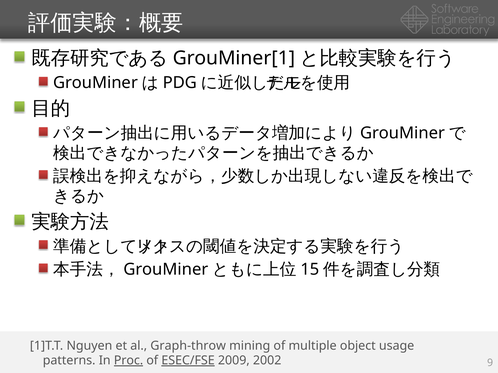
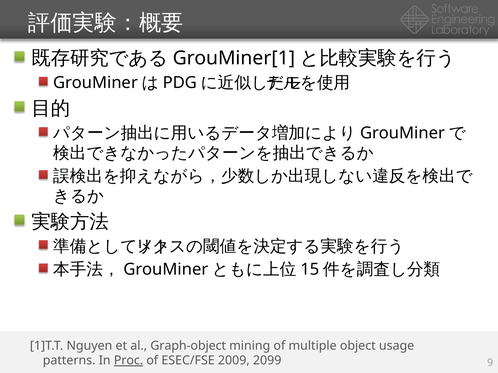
Graph-throw: Graph-throw -> Graph-object
ESEC/FSE underline: present -> none
2002: 2002 -> 2099
